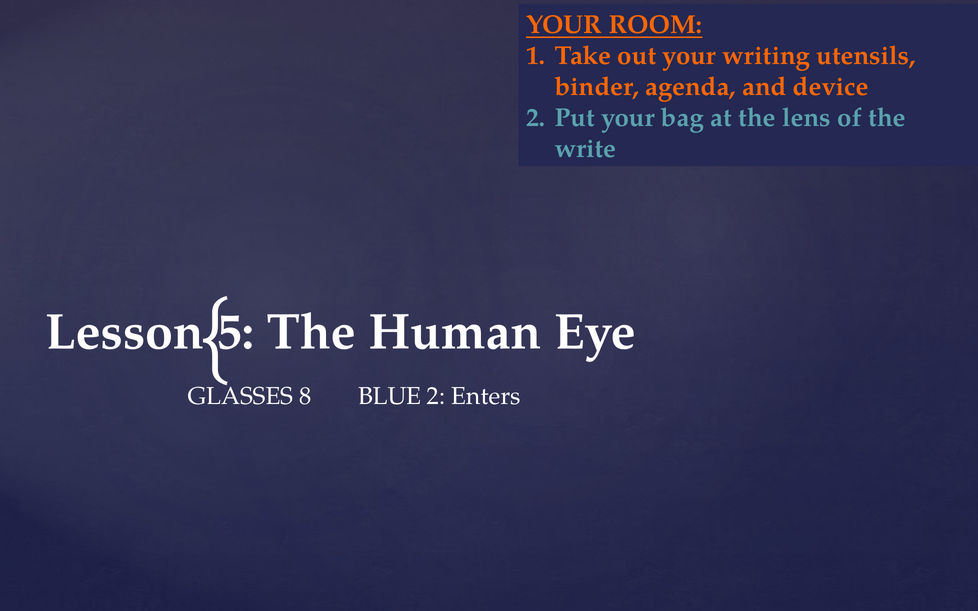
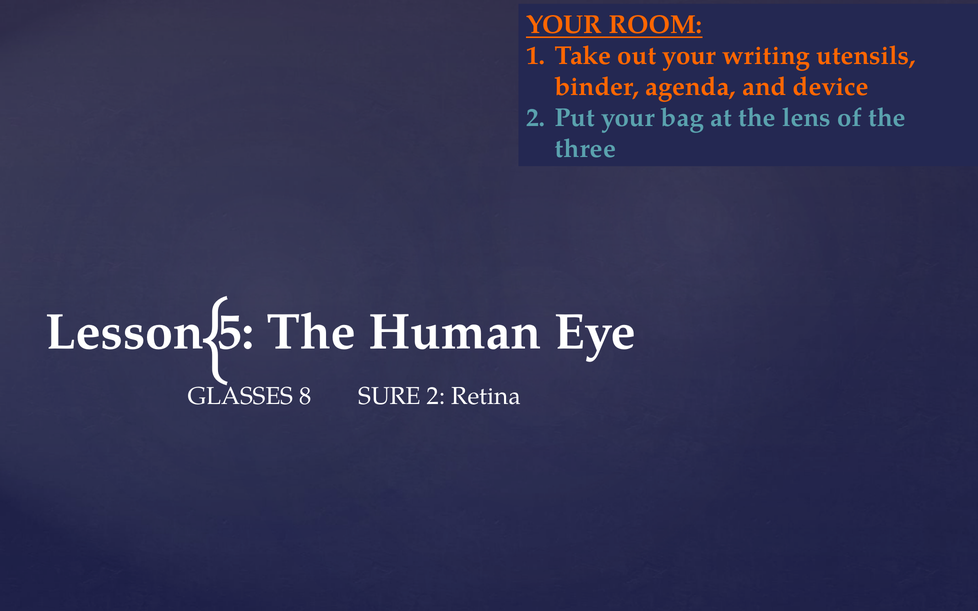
write: write -> three
BLUE: BLUE -> SURE
Enters: Enters -> Retina
